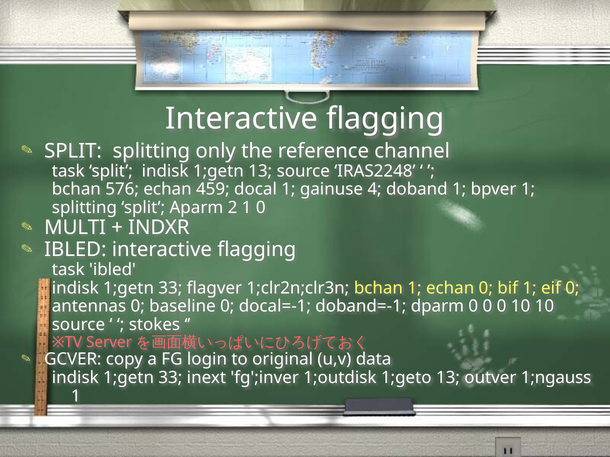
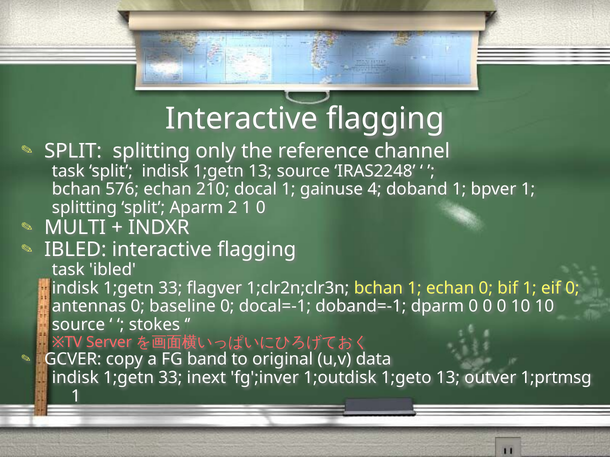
459: 459 -> 210
login: login -> band
1;ngauss: 1;ngauss -> 1;prtmsg
